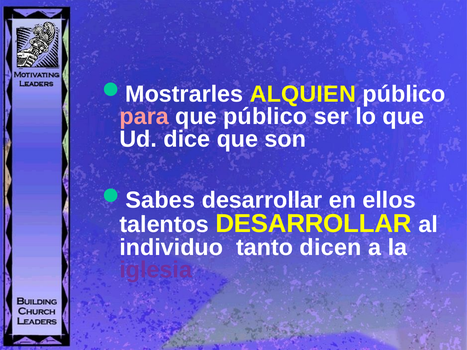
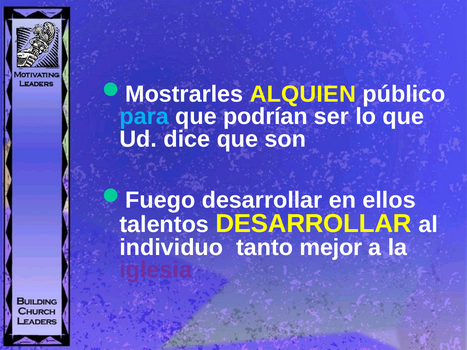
para colour: pink -> light blue
que público: público -> podrían
Sabes: Sabes -> Fuego
dicen: dicen -> mejor
